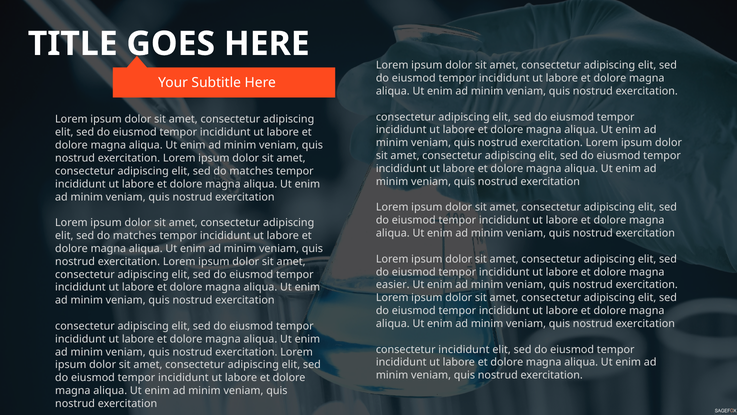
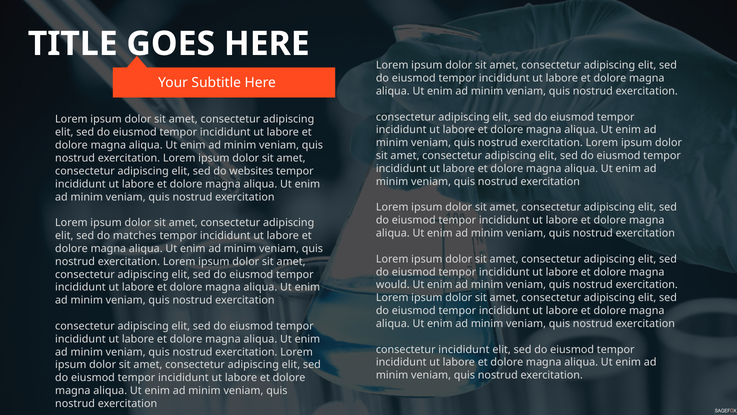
matches at (251, 171): matches -> websites
easier: easier -> would
